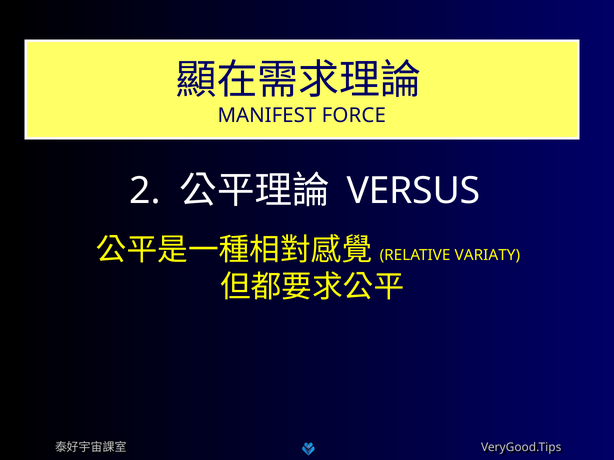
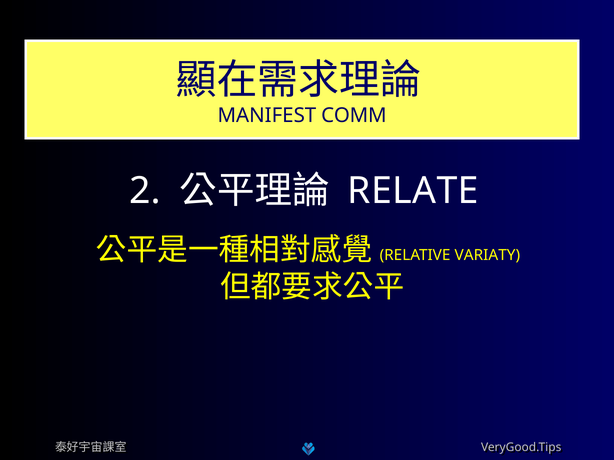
FORCE: FORCE -> COMM
VERSUS: VERSUS -> RELATE
